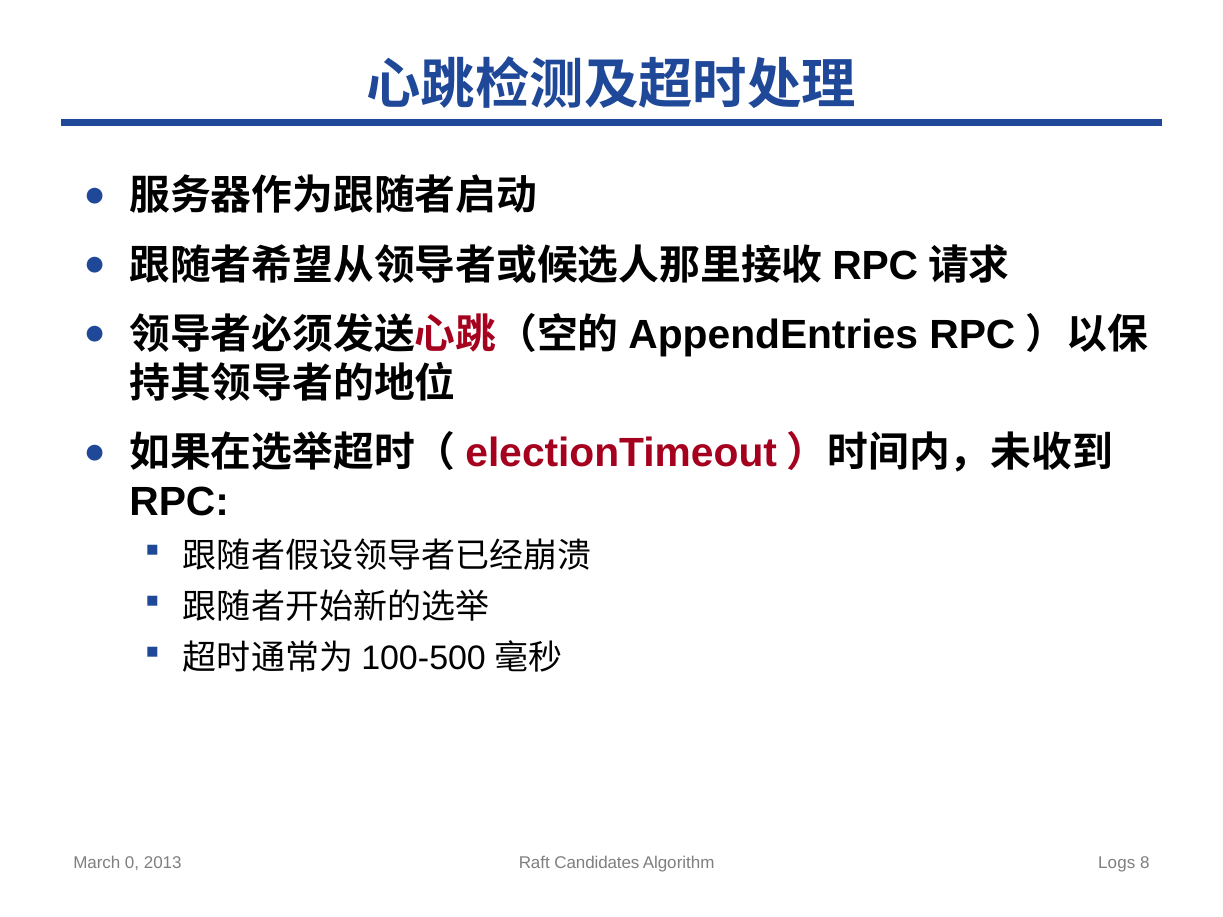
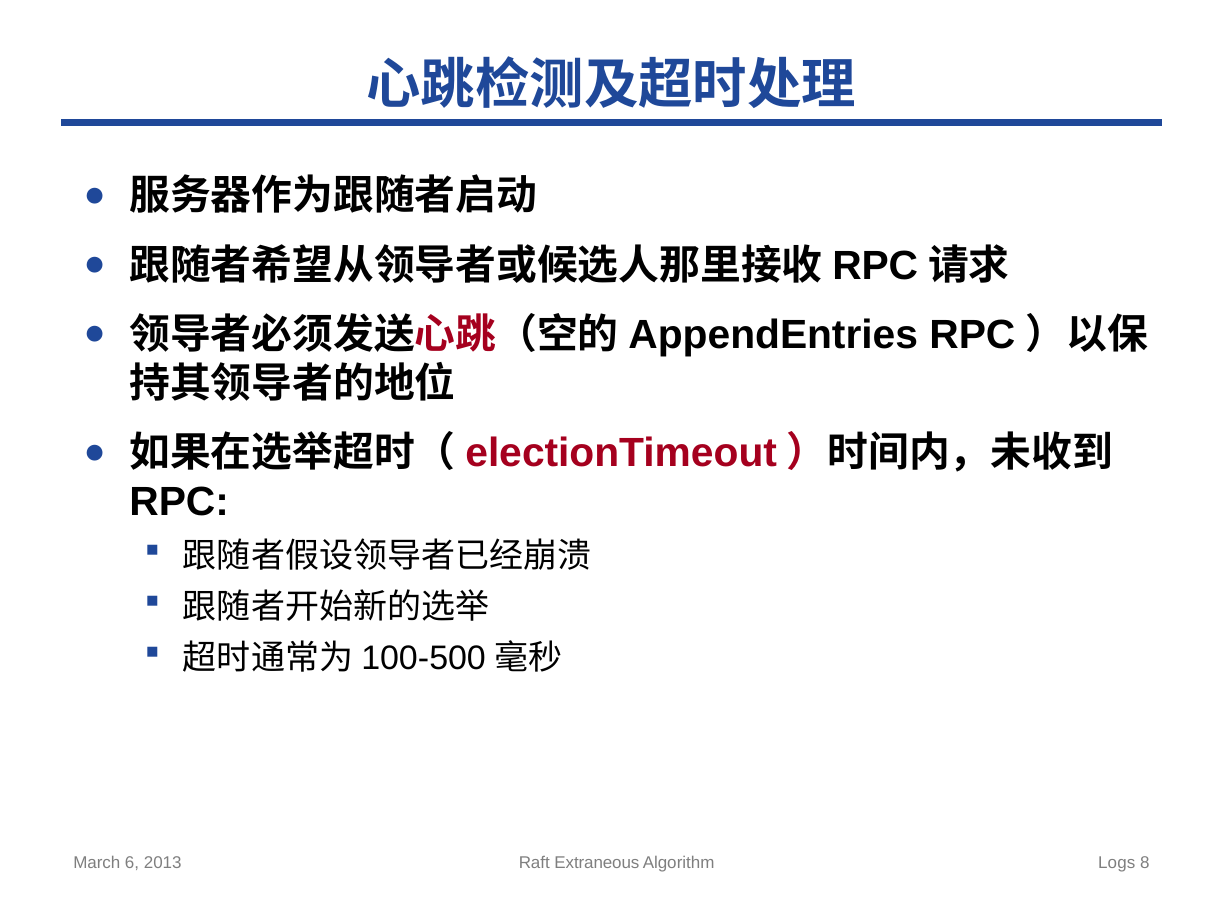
0: 0 -> 6
Candidates: Candidates -> Extraneous
